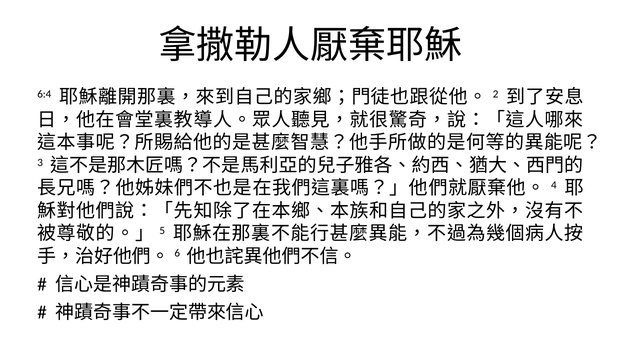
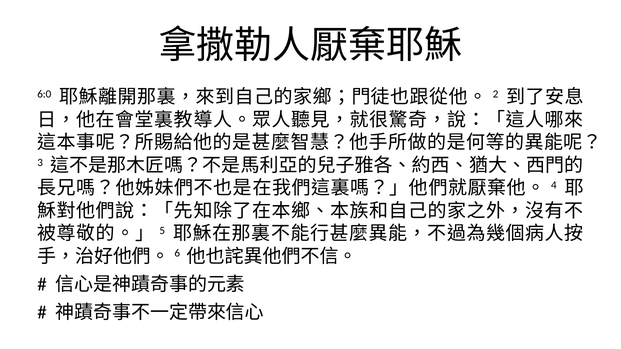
6:4: 6:4 -> 6:0
